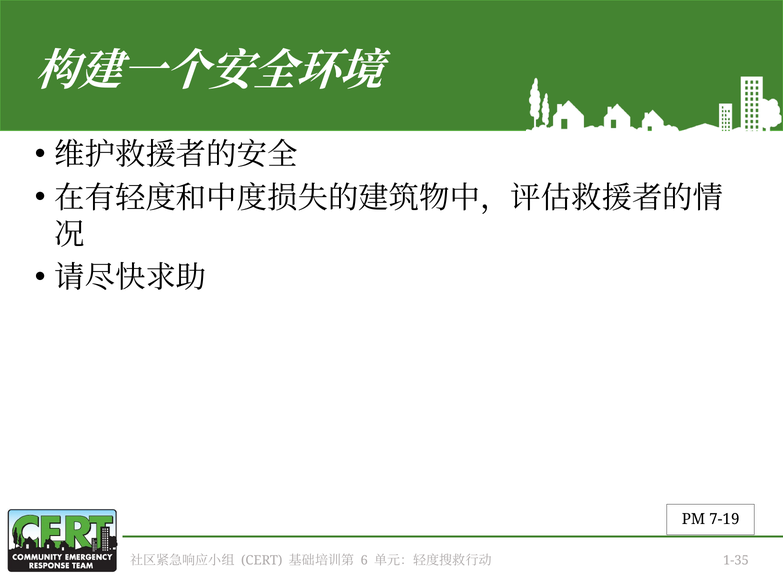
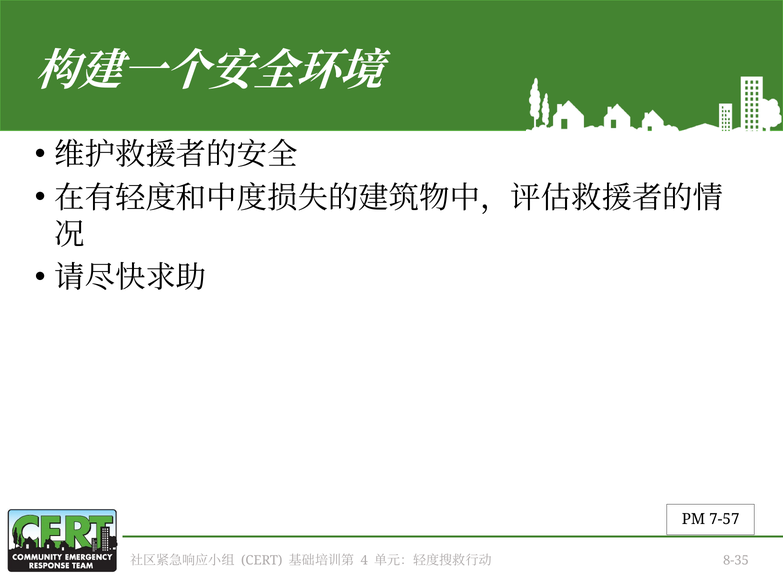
7-19: 7-19 -> 7-57
6: 6 -> 4
1-35: 1-35 -> 8-35
